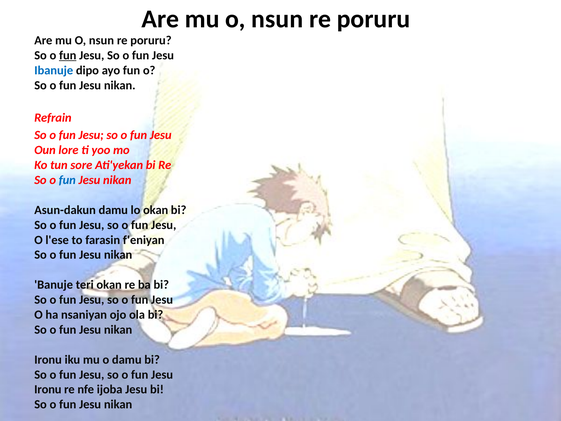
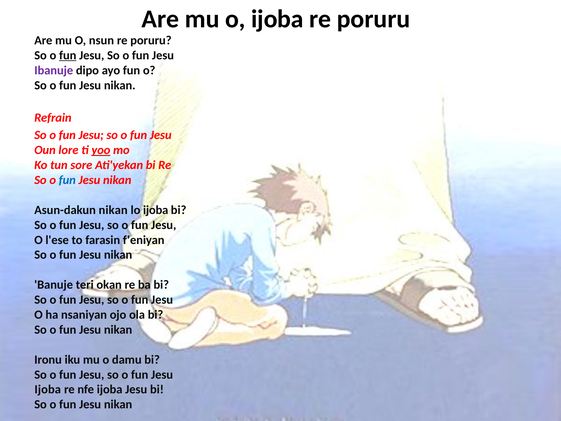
nsun at (277, 19): nsun -> ijoba
Ibanuje colour: blue -> purple
yoo underline: none -> present
Asun-dakun damu: damu -> nikan
lo okan: okan -> ijoba
Ironu at (48, 389): Ironu -> Ijoba
